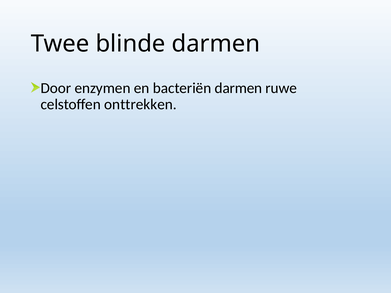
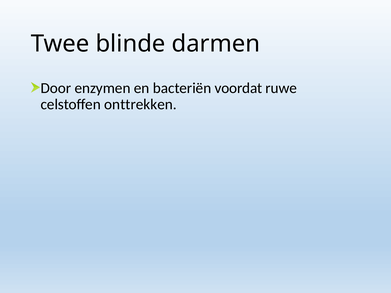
bacteriën darmen: darmen -> voordat
